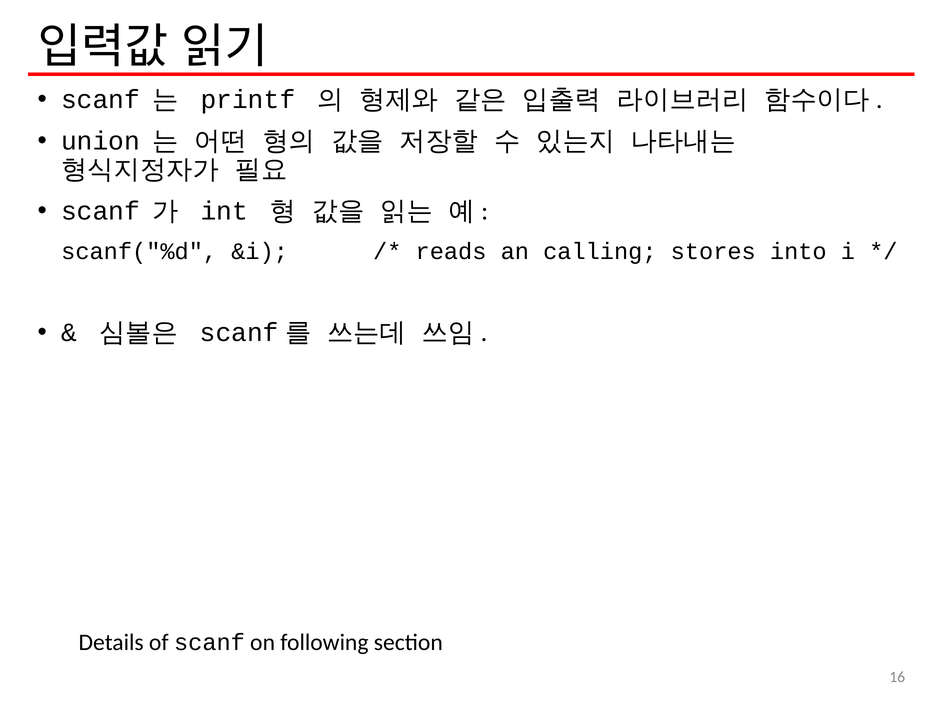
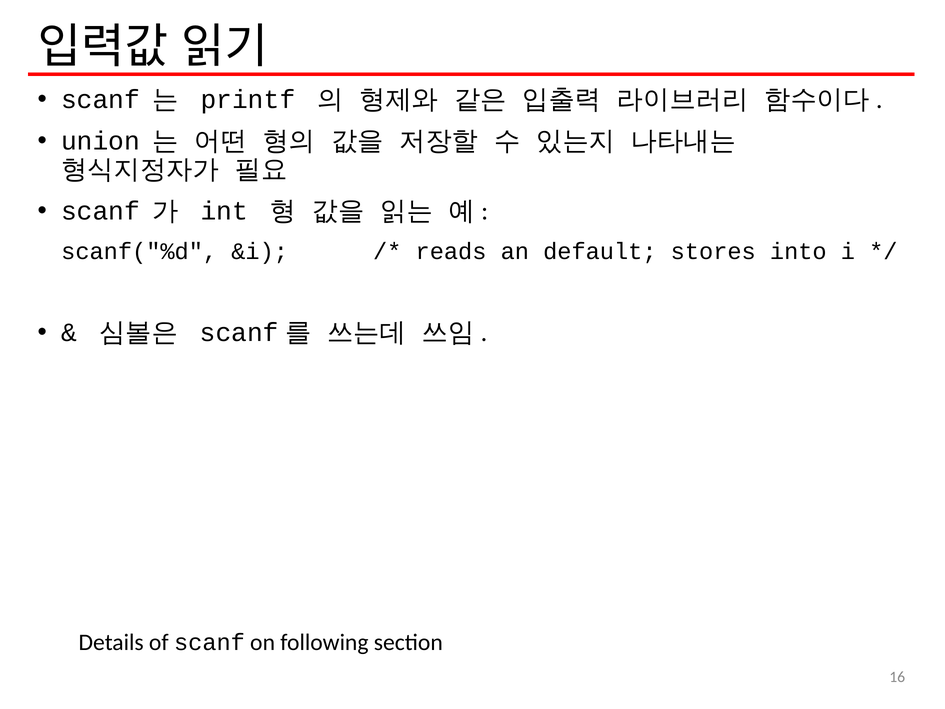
calling: calling -> default
